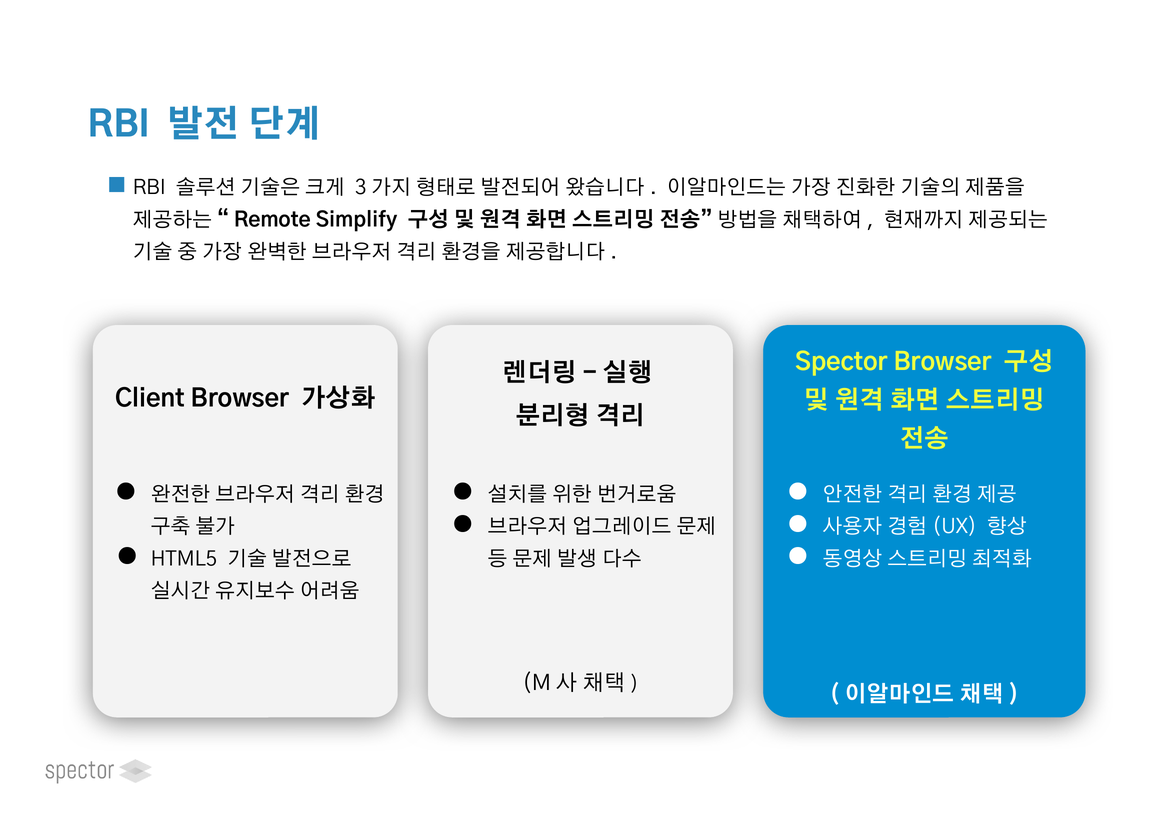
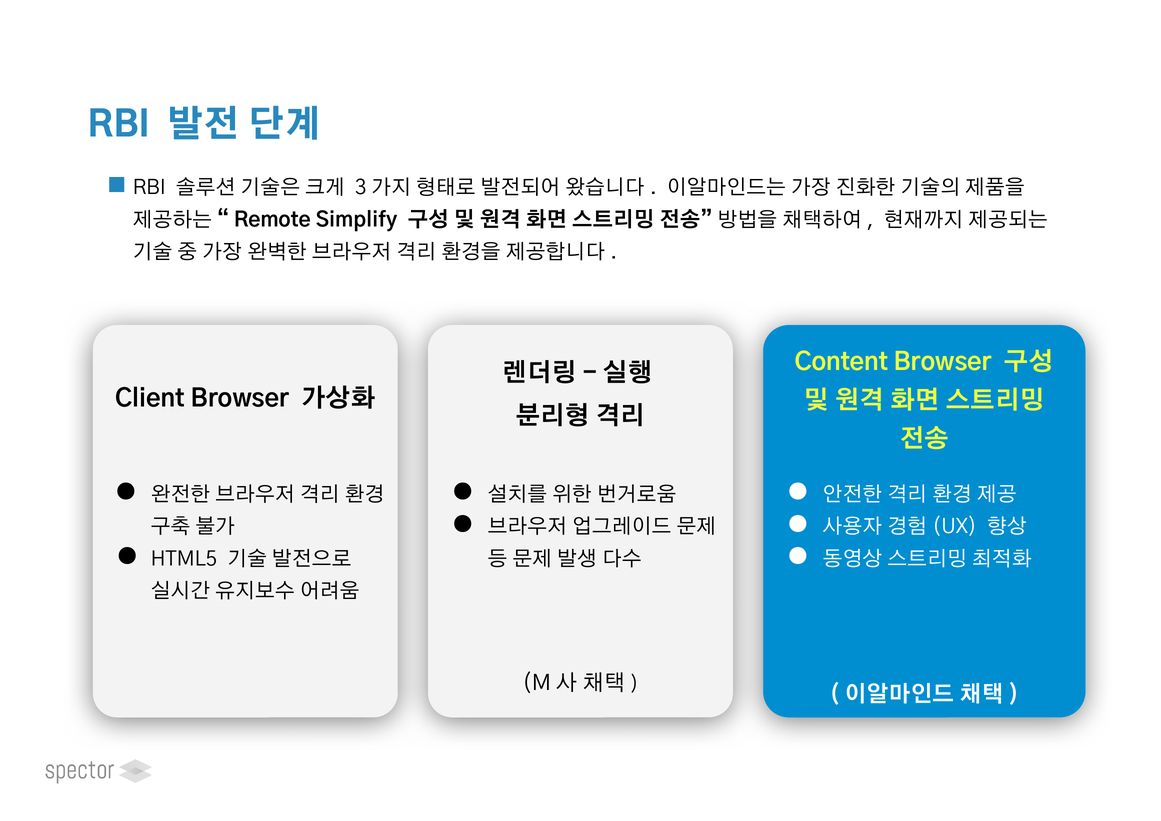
Spector: Spector -> Content
